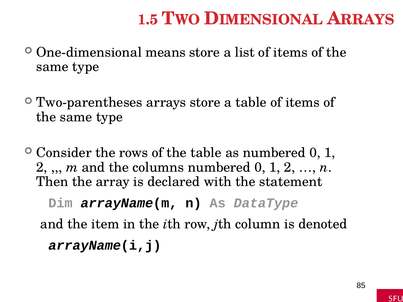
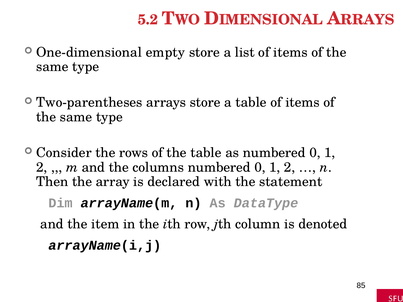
1.5: 1.5 -> 5.2
means: means -> empty
